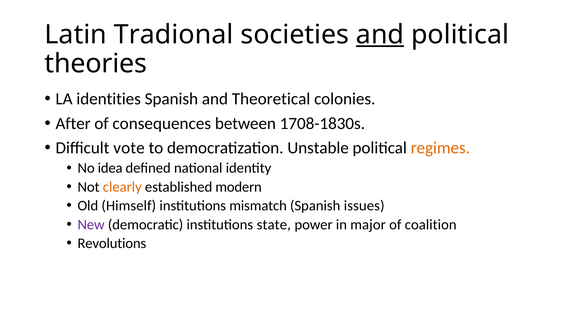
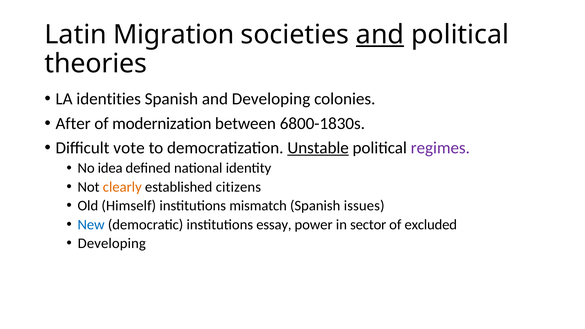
Tradional: Tradional -> Migration
and Theoretical: Theoretical -> Developing
consequences: consequences -> modernization
1708-1830s: 1708-1830s -> 6800-1830s
Unstable underline: none -> present
regimes colour: orange -> purple
modern: modern -> citizens
New colour: purple -> blue
state: state -> essay
major: major -> sector
coalition: coalition -> excluded
Revolutions at (112, 243): Revolutions -> Developing
